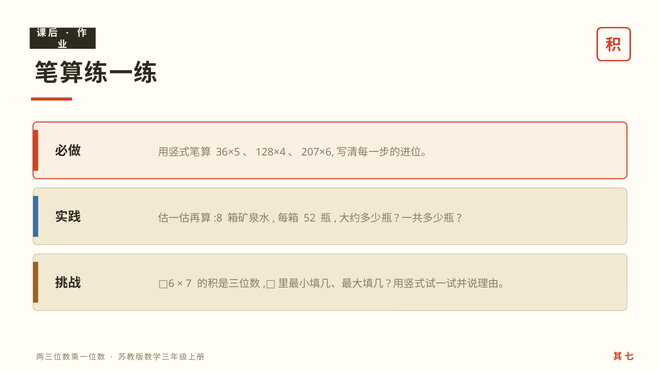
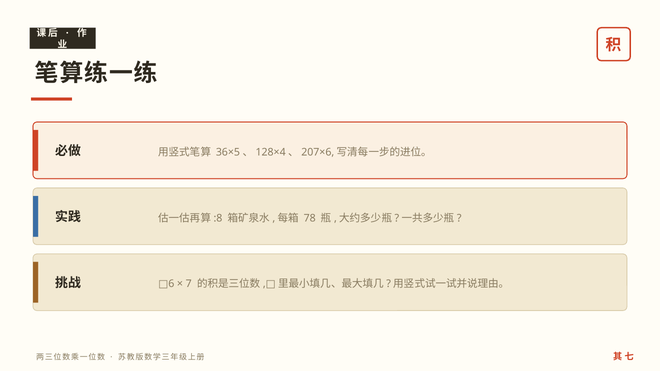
52: 52 -> 78
